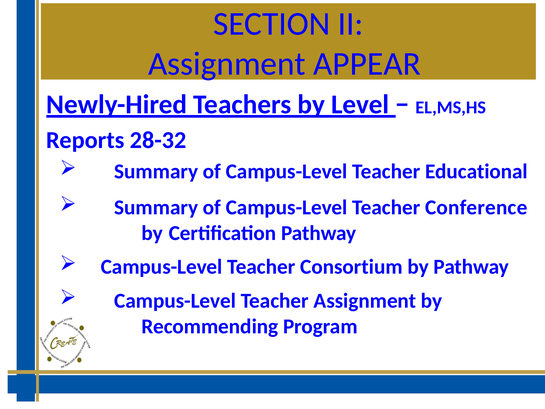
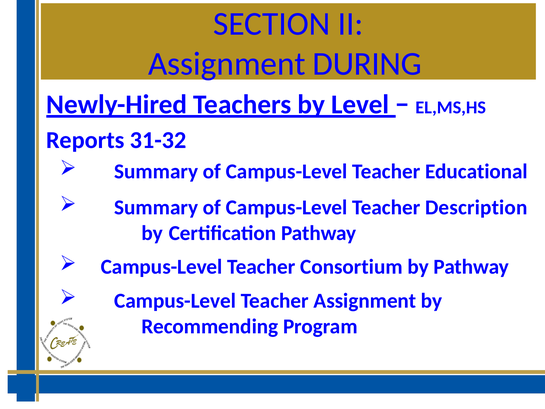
APPEAR: APPEAR -> DURING
28-32: 28-32 -> 31-32
Conference: Conference -> Description
